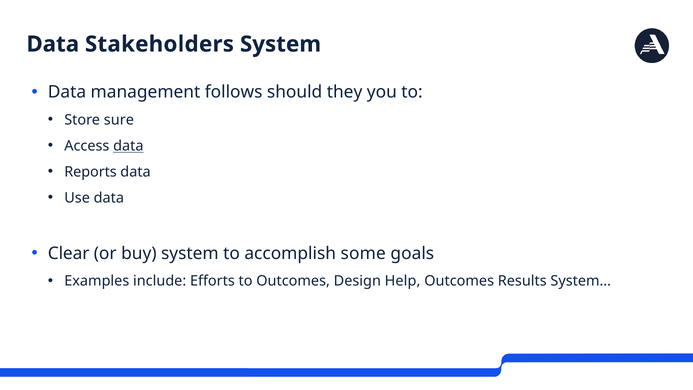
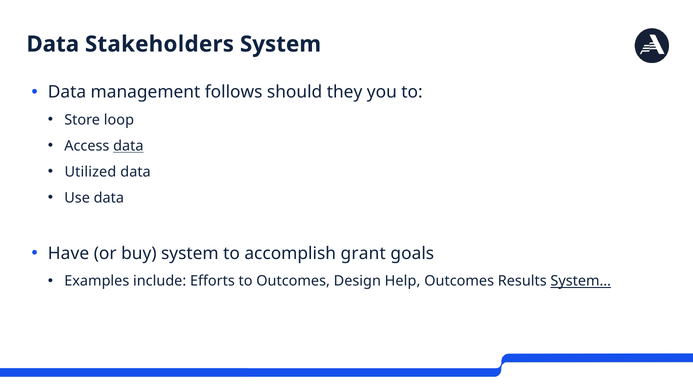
sure: sure -> loop
Reports: Reports -> Utilized
Clear: Clear -> Have
some: some -> grant
System… underline: none -> present
